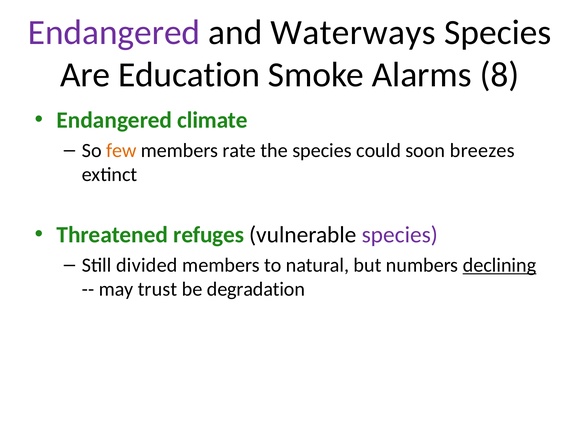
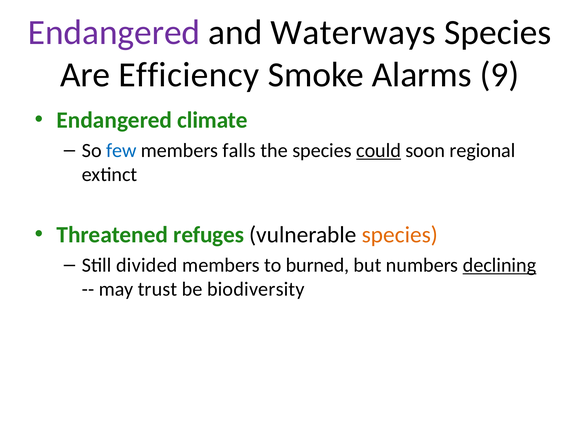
Education: Education -> Efficiency
8: 8 -> 9
few colour: orange -> blue
rate: rate -> falls
could underline: none -> present
breezes: breezes -> regional
species at (400, 235) colour: purple -> orange
natural: natural -> burned
degradation: degradation -> biodiversity
